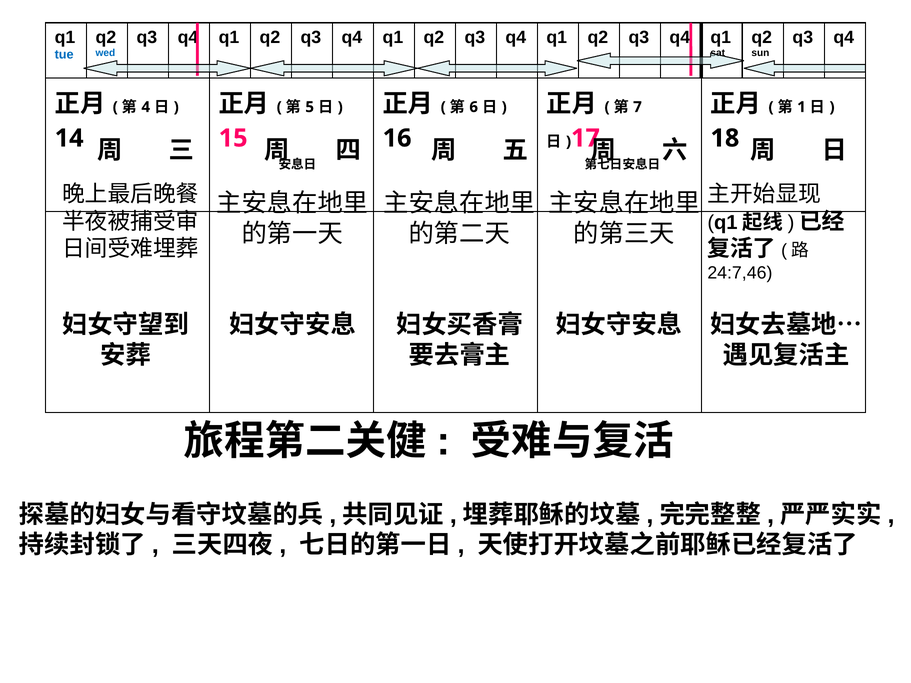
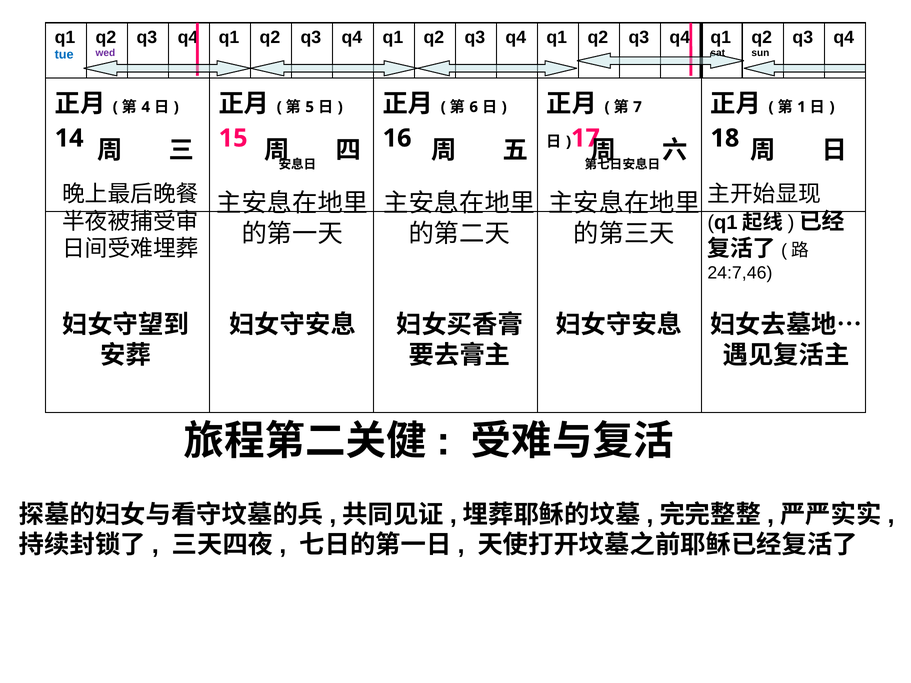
wed colour: blue -> purple
